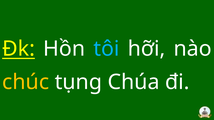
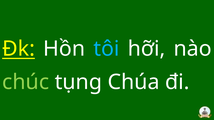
chúc colour: yellow -> light green
